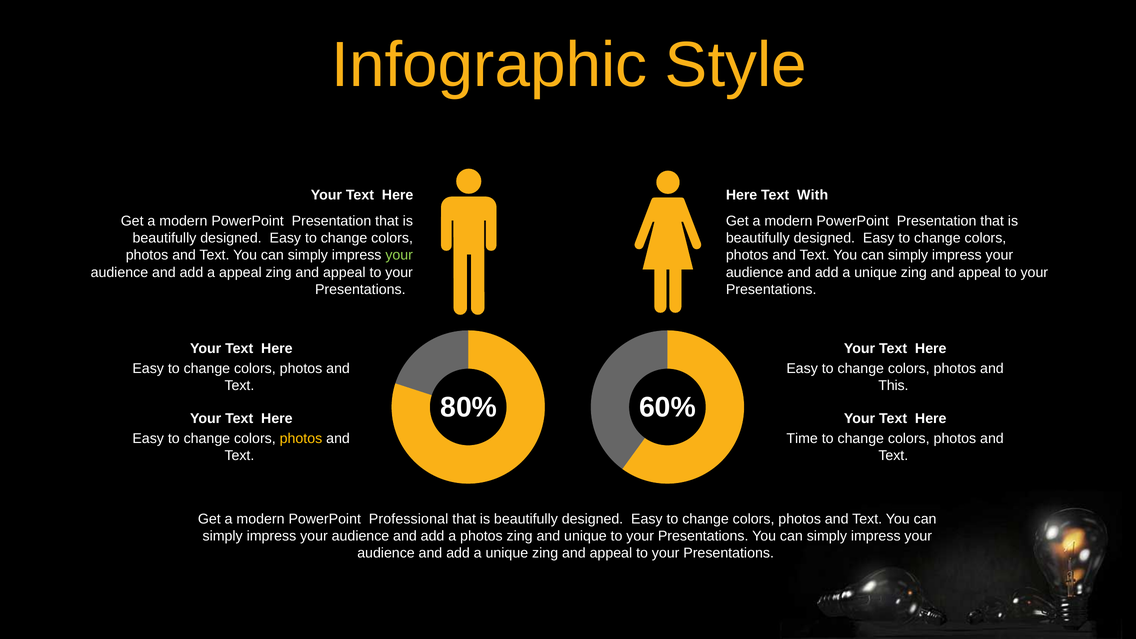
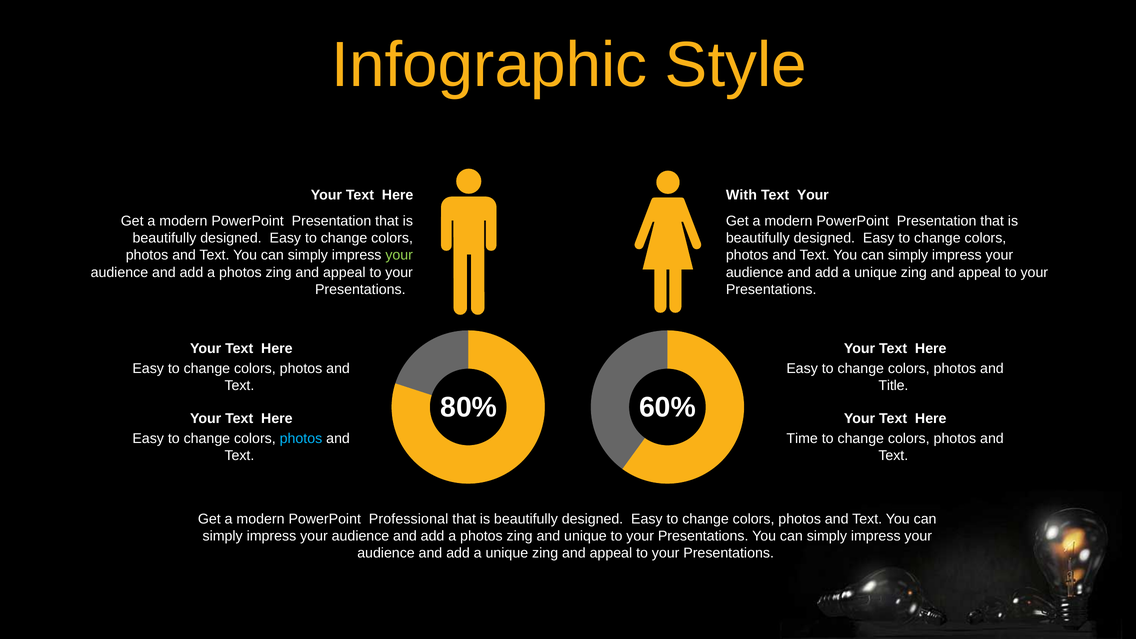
Here at (742, 195): Here -> With
With at (813, 195): With -> Your
appeal at (240, 272): appeal -> photos
This: This -> Title
photos at (301, 438) colour: yellow -> light blue
